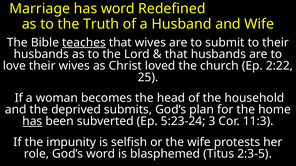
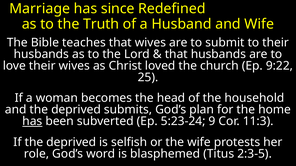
has word: word -> since
teaches underline: present -> none
2:22: 2:22 -> 9:22
3: 3 -> 9
If the impunity: impunity -> deprived
